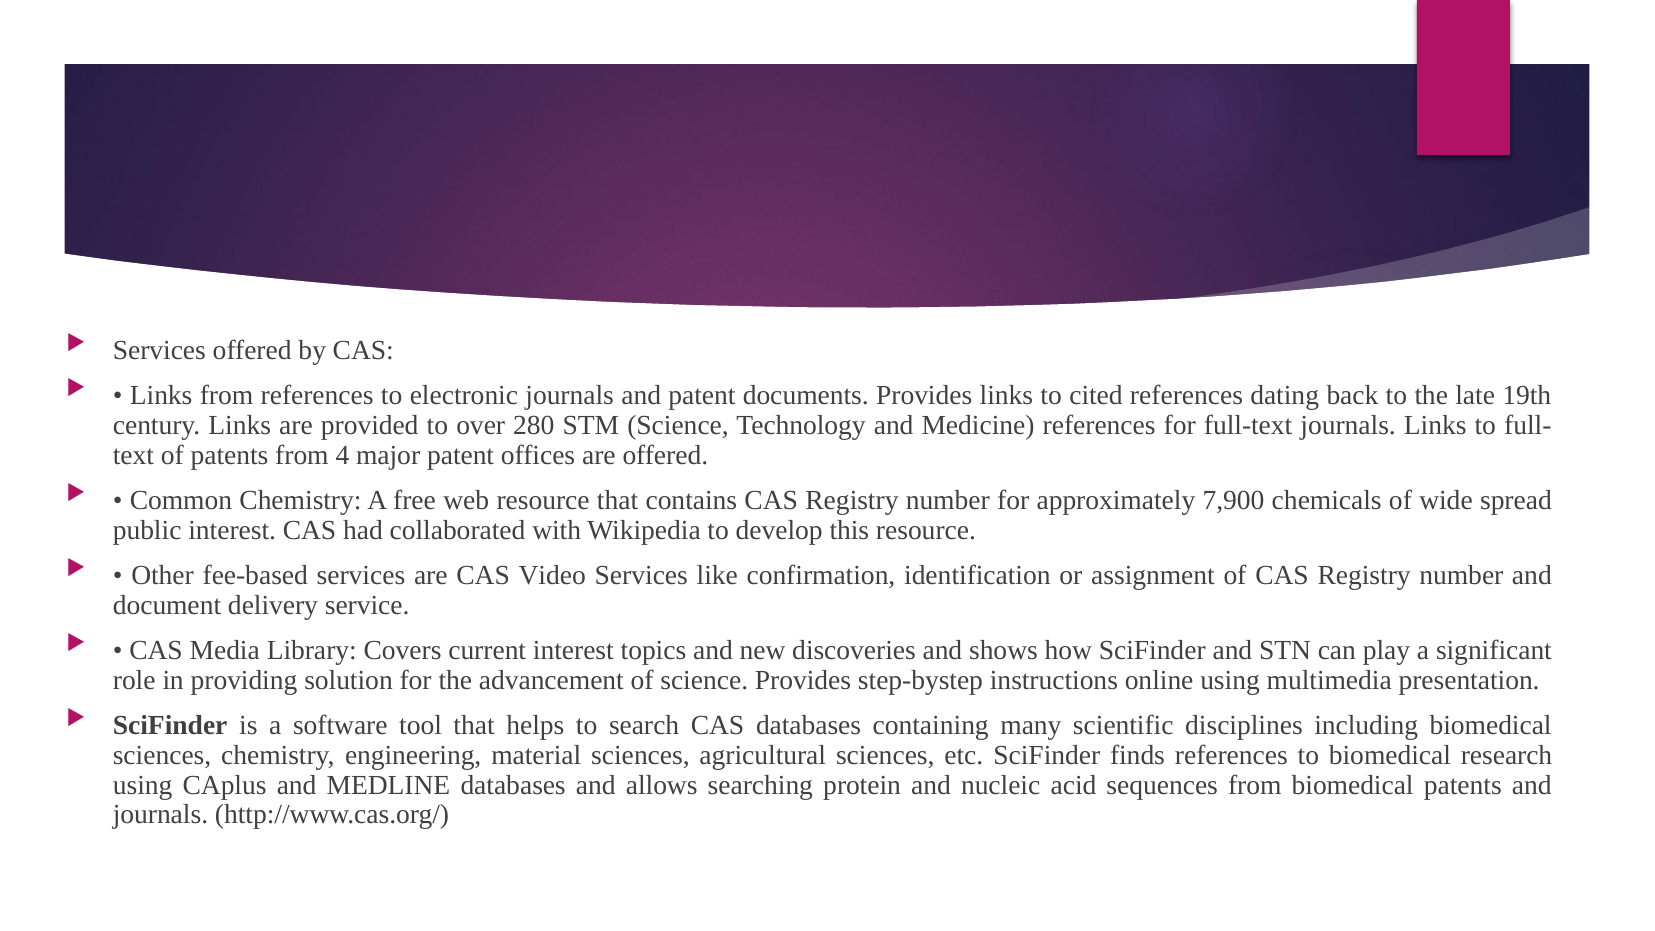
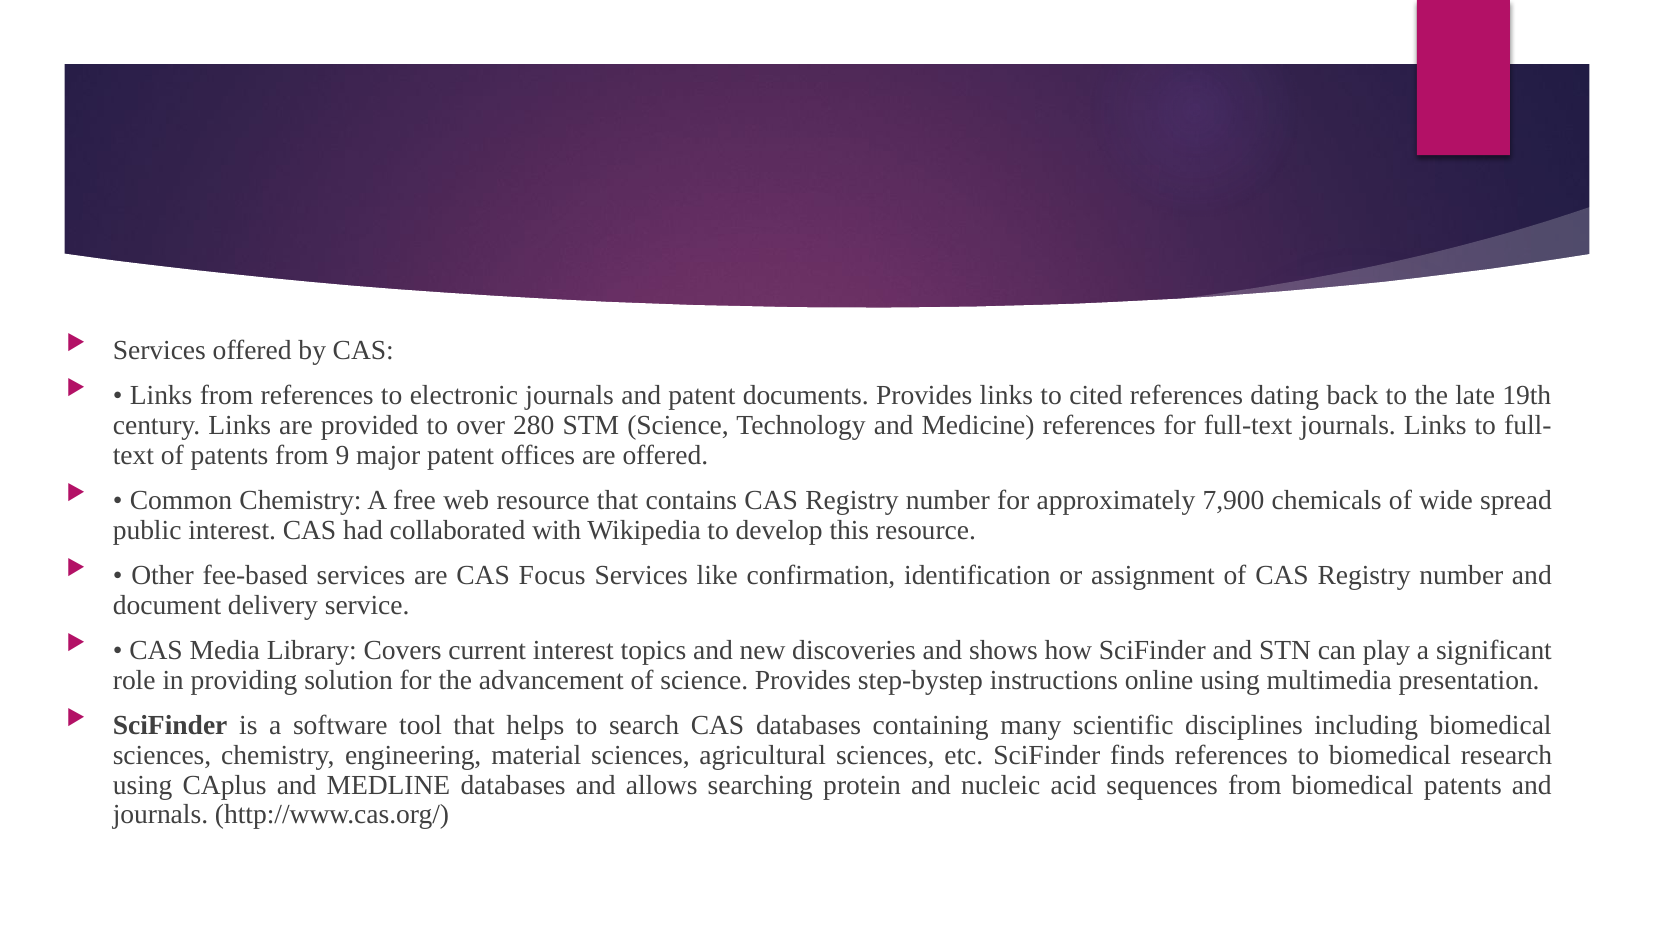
4: 4 -> 9
Video: Video -> Focus
